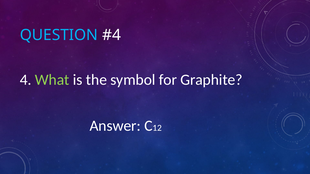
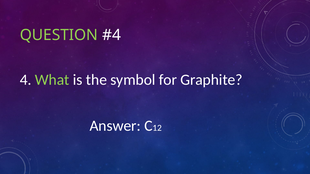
QUESTION colour: light blue -> light green
